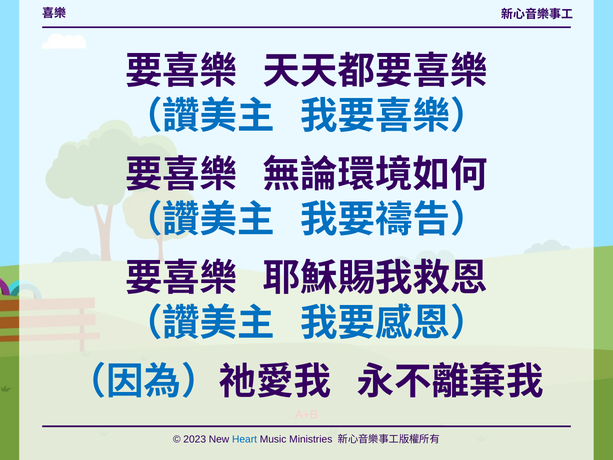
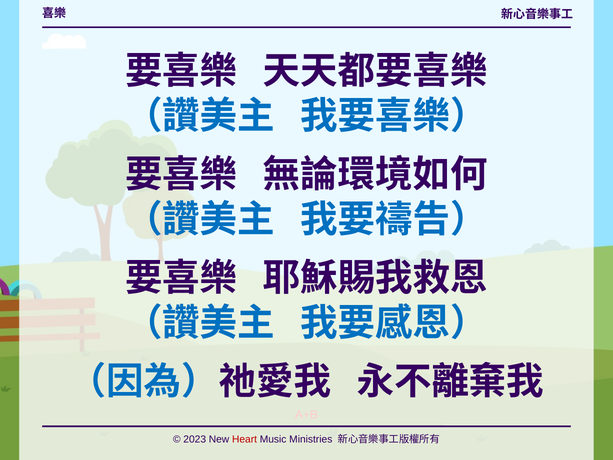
Heart colour: blue -> red
